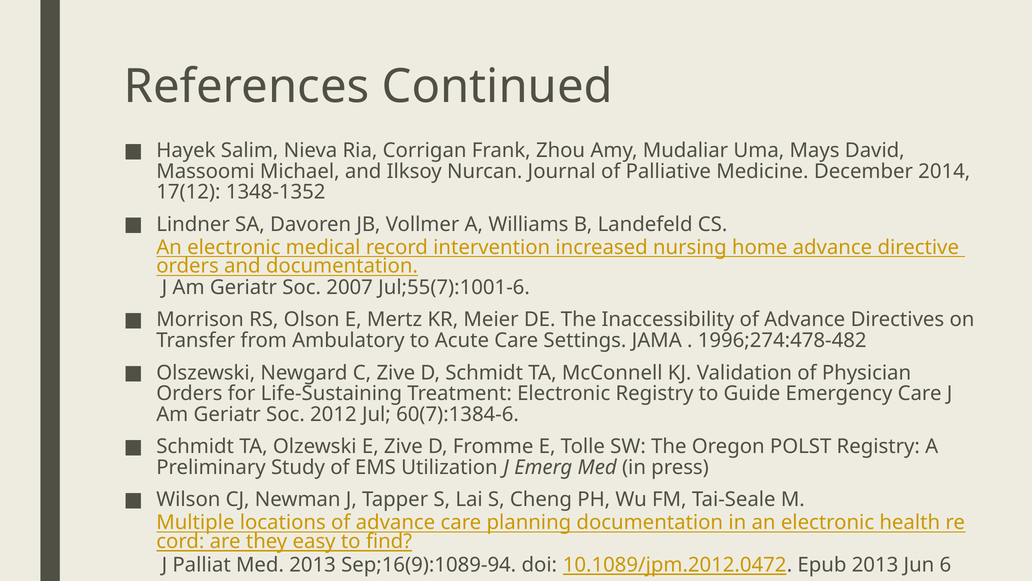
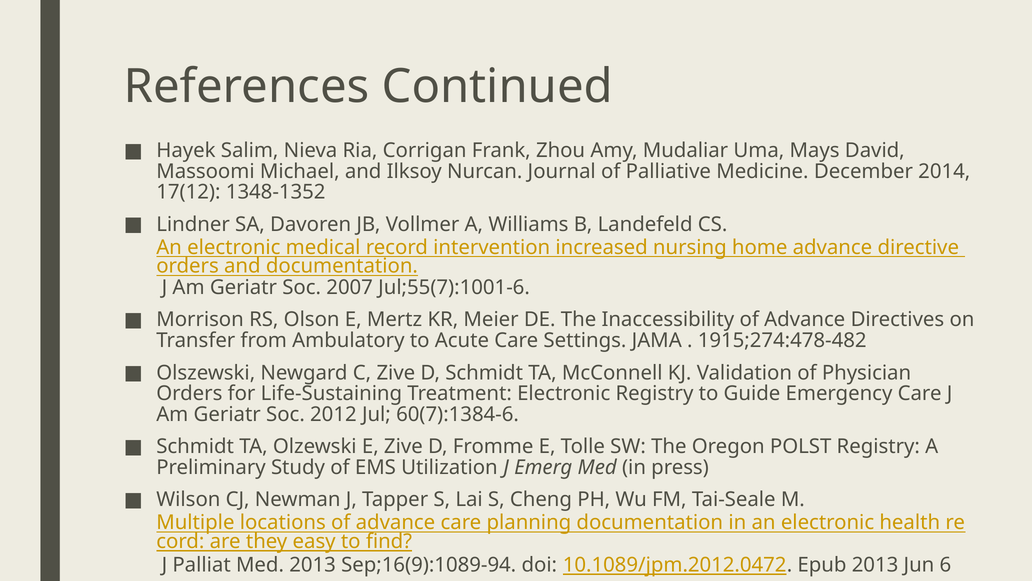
1996;274:478-482: 1996;274:478-482 -> 1915;274:478-482
